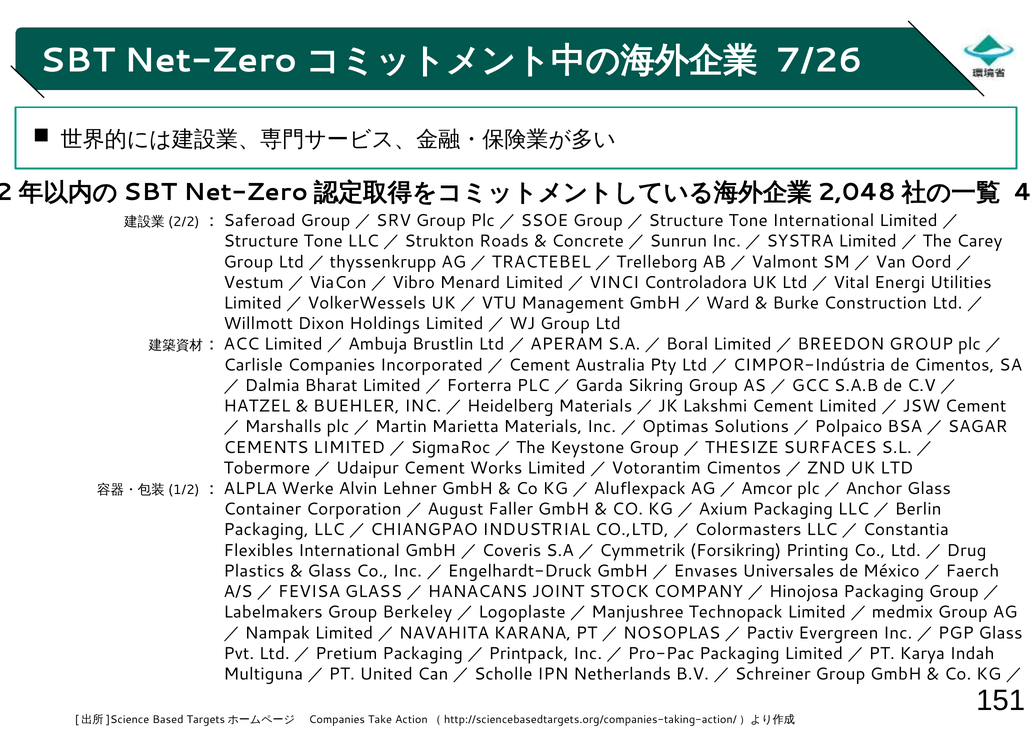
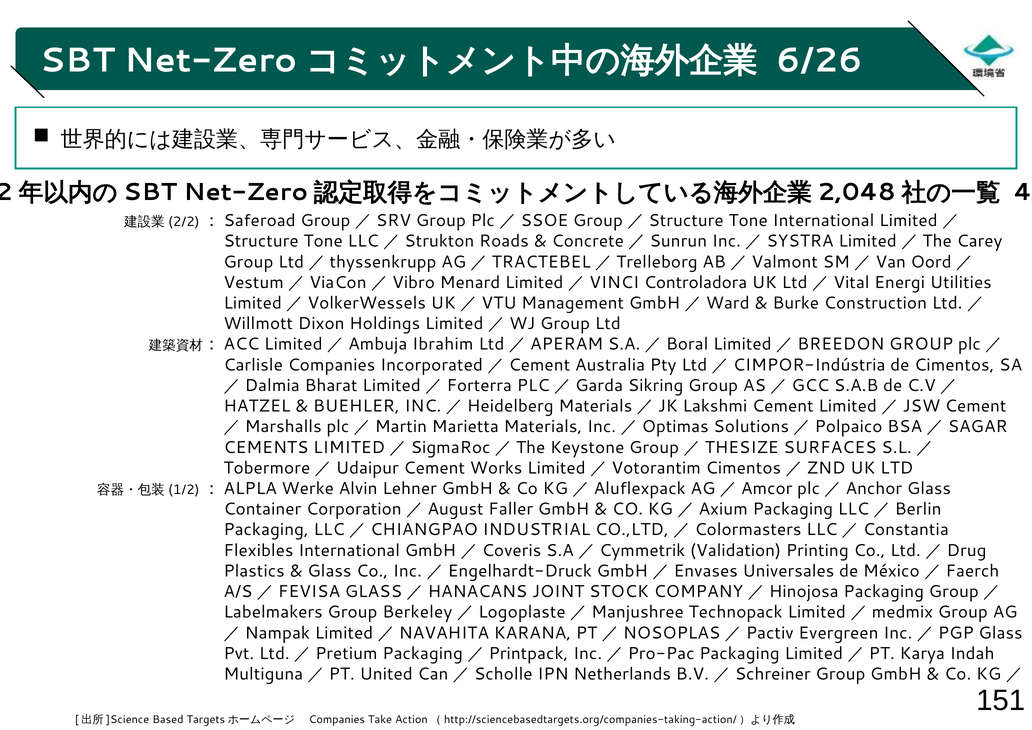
7/26: 7/26 -> 6/26
Brustlin: Brustlin -> Ibrahim
Forsikring: Forsikring -> Validation
